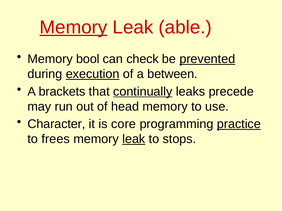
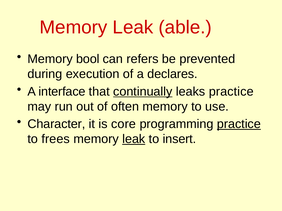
Memory at (73, 27) underline: present -> none
check: check -> refers
prevented underline: present -> none
execution underline: present -> none
between: between -> declares
brackets: brackets -> interface
leaks precede: precede -> practice
head: head -> often
stops: stops -> insert
